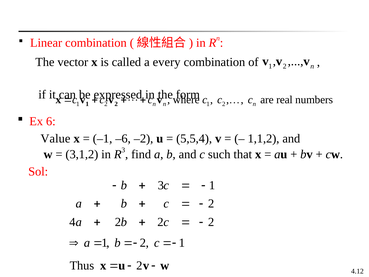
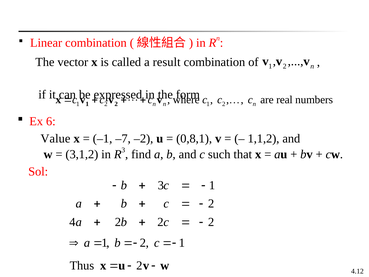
every: every -> result
–6: –6 -> –7
5,5,4: 5,5,4 -> 0,8,1
